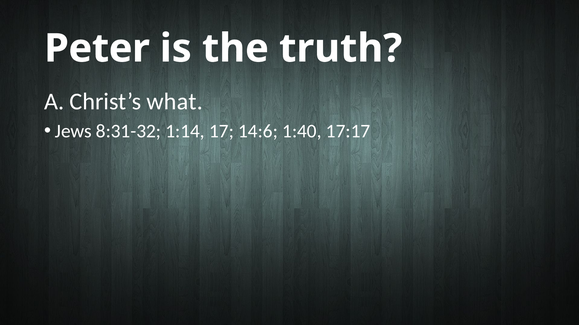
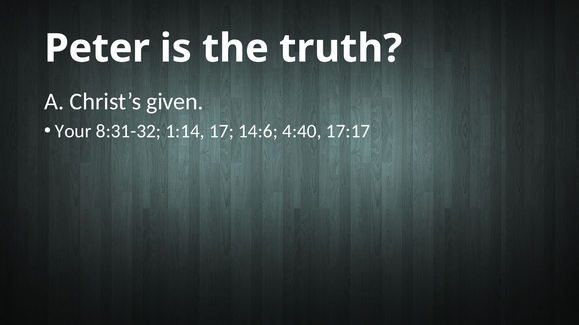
what: what -> given
Jews: Jews -> Your
1:40: 1:40 -> 4:40
